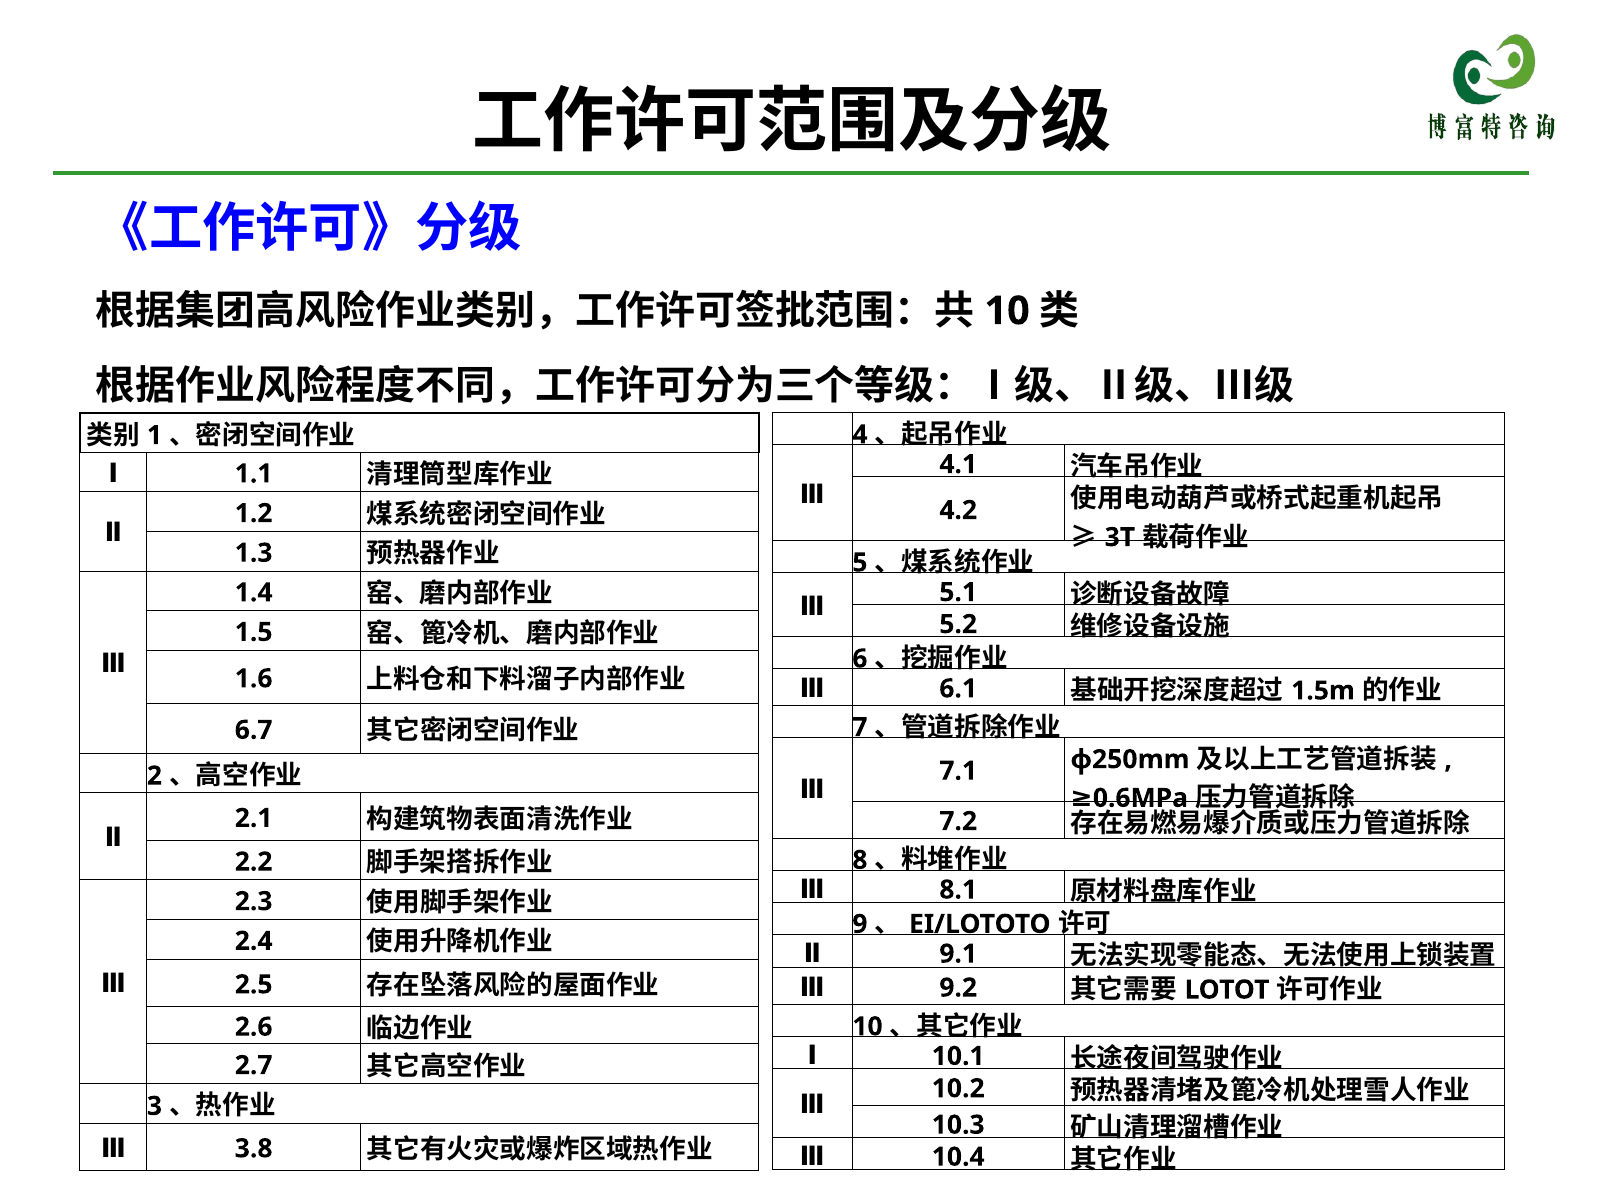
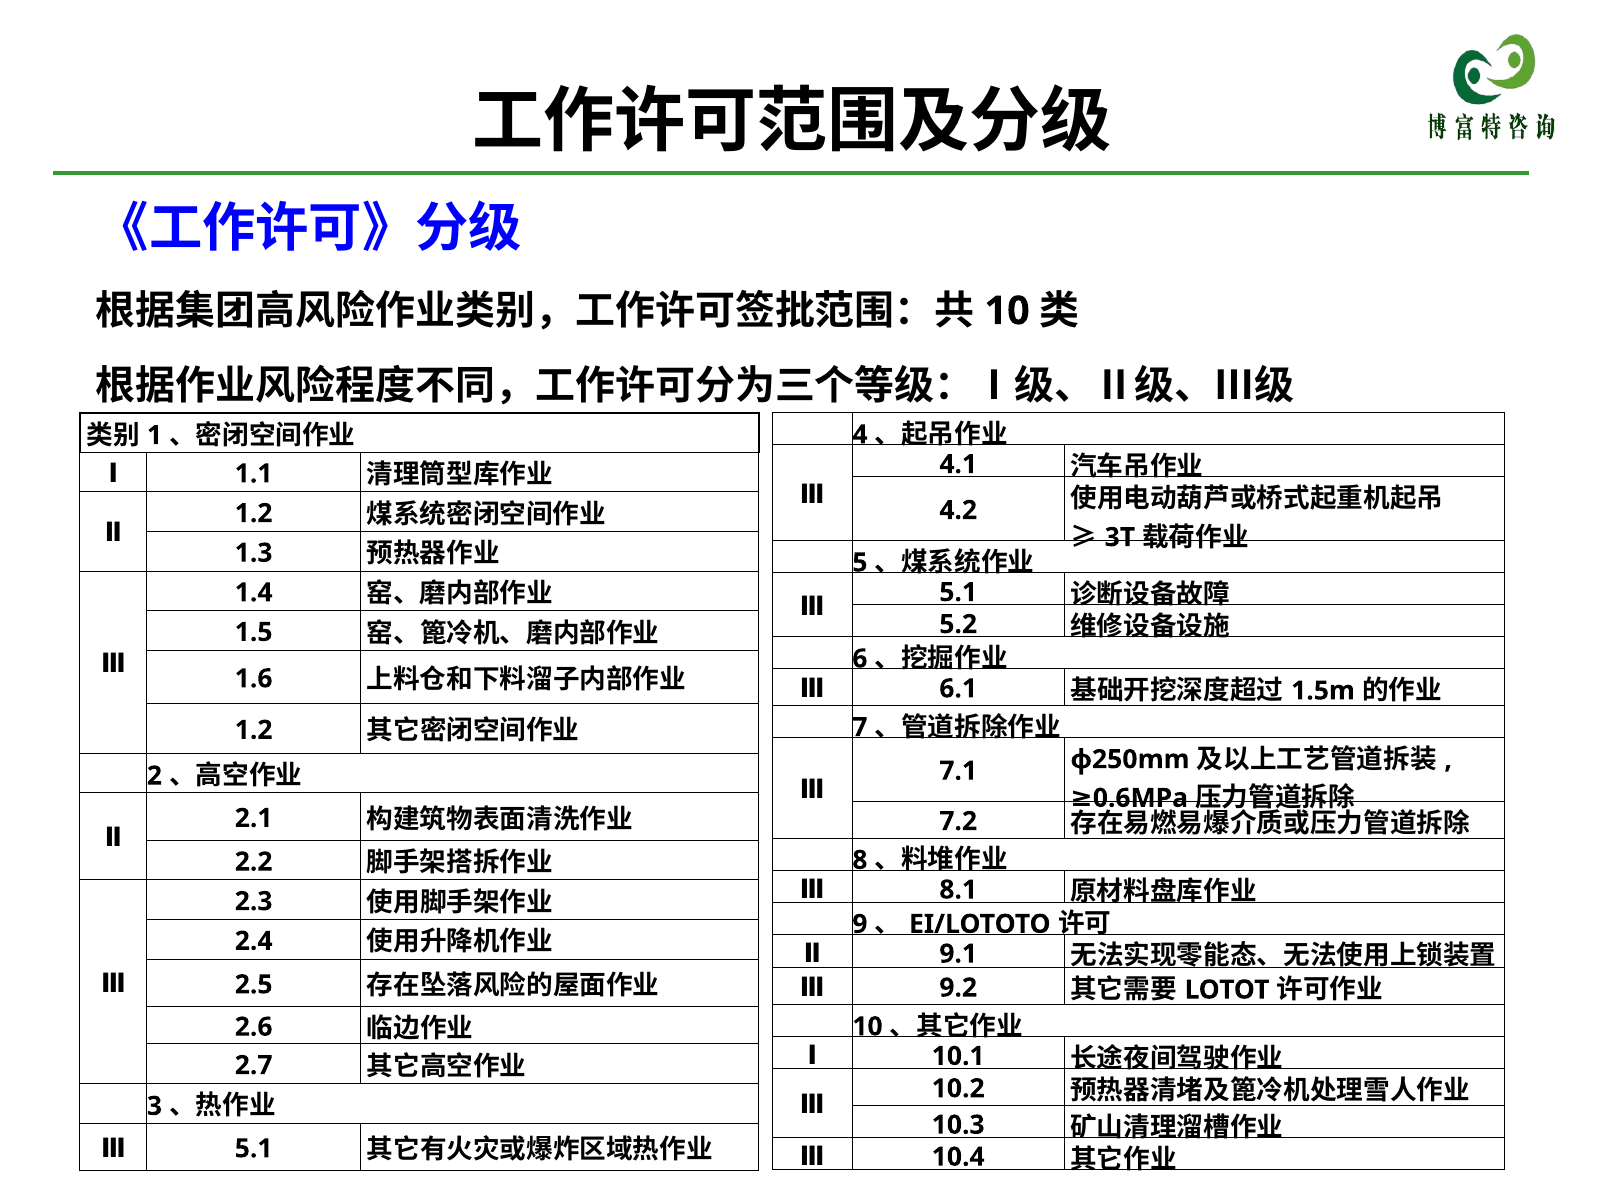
6.7 at (254, 730): 6.7 -> 1.2
3.8 at (254, 1149): 3.8 -> 5.1
